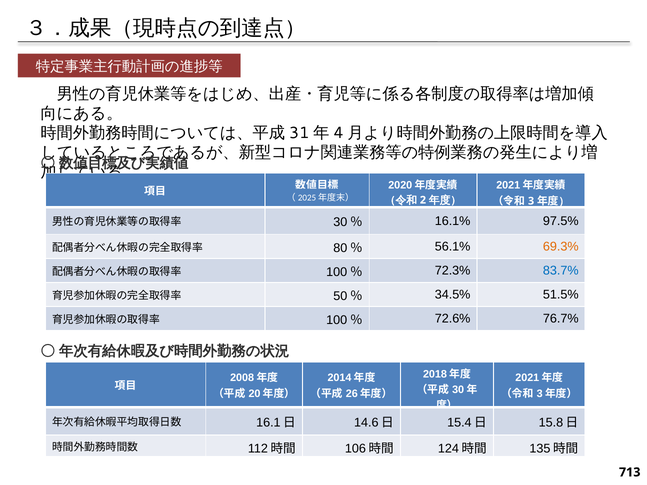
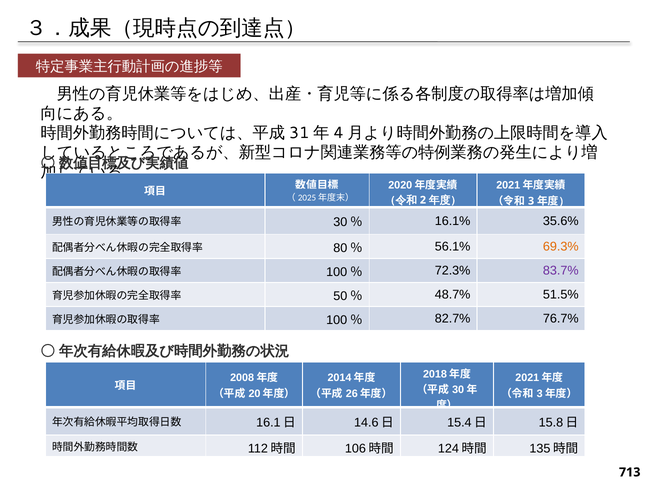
97.5%: 97.5% -> 35.6%
83.7% colour: blue -> purple
34.5%: 34.5% -> 48.7%
72.6%: 72.6% -> 82.7%
